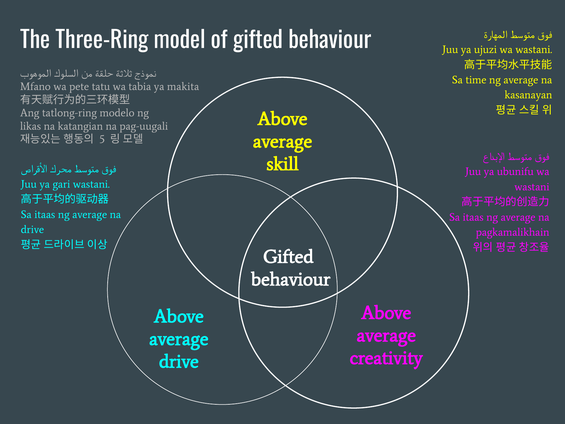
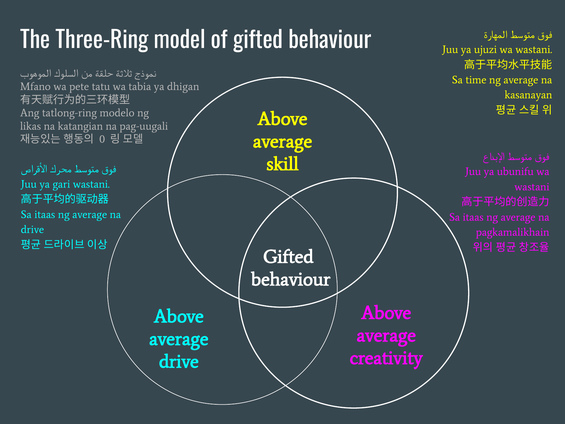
makita: makita -> dhigan
5: 5 -> 0
